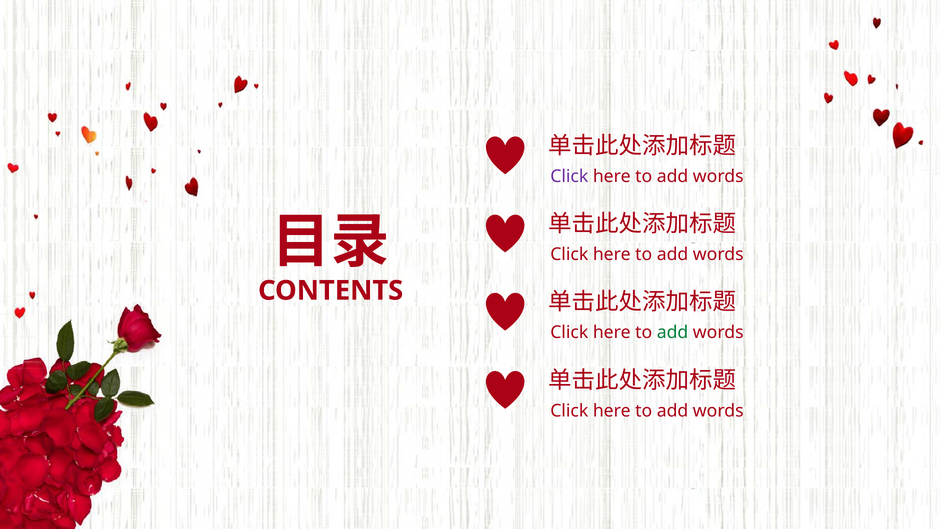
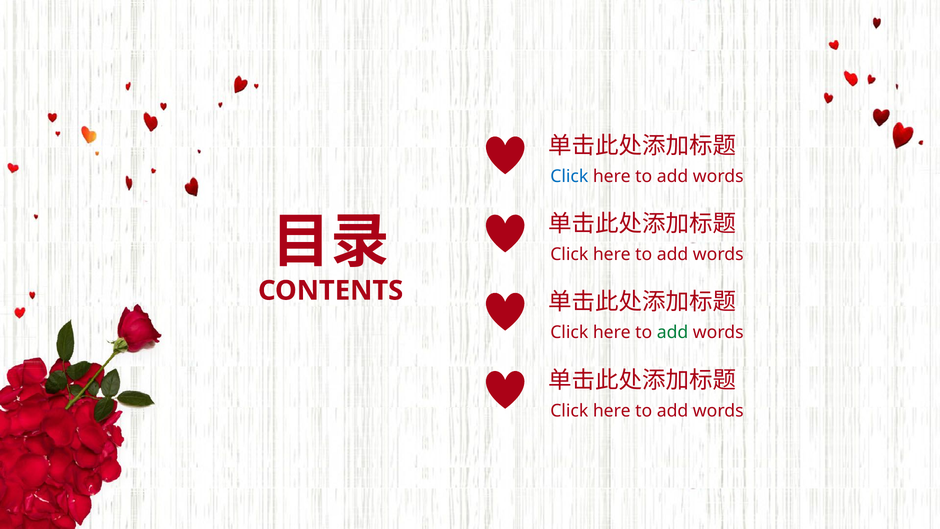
Click at (569, 176) colour: purple -> blue
